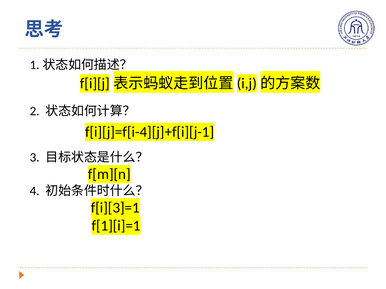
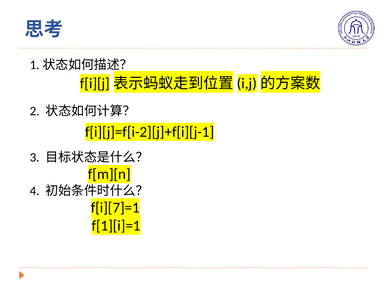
f[i][j]=f[i-4][j]+f[i][j-1: f[i][j]=f[i-4][j]+f[i][j-1 -> f[i][j]=f[i-2][j]+f[i][j-1
f[i][3]=1: f[i][3]=1 -> f[i][7]=1
